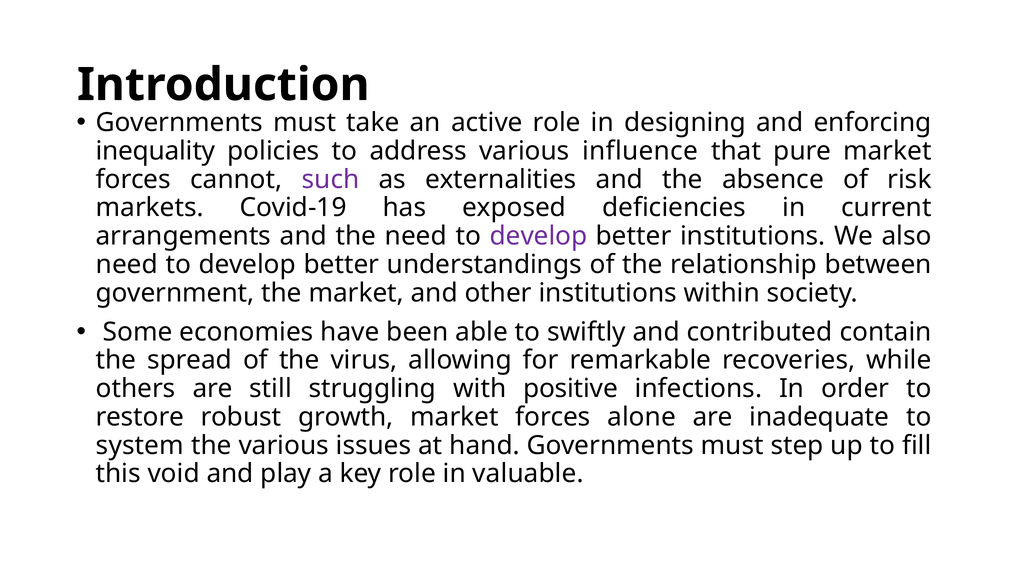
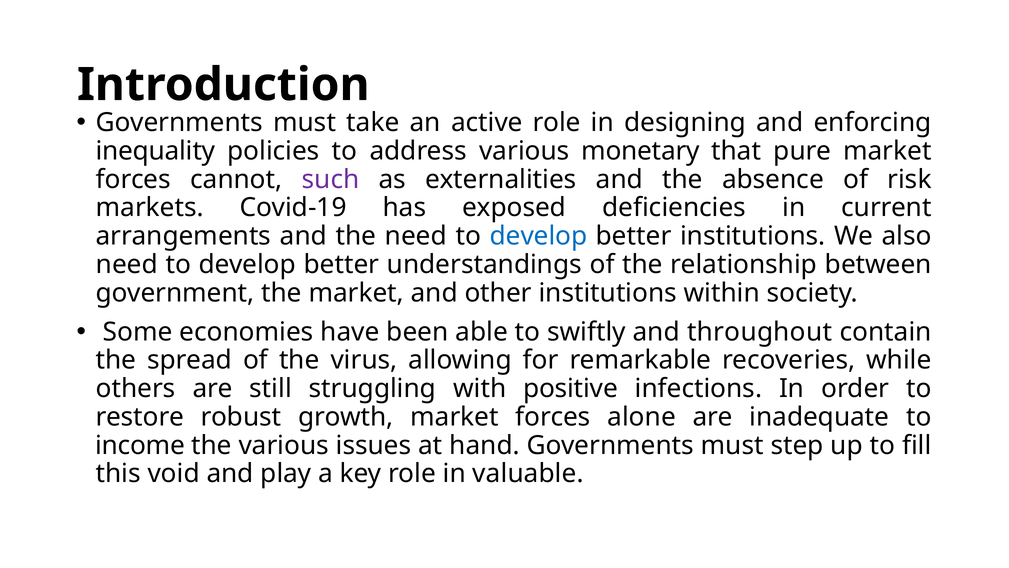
influence: influence -> monetary
develop at (538, 236) colour: purple -> blue
contributed: contributed -> throughout
system: system -> income
